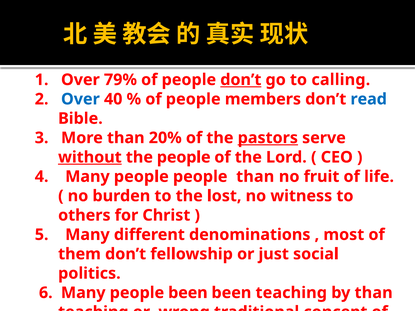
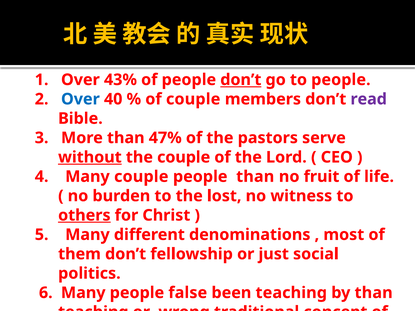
79%: 79% -> 43%
to calling: calling -> people
people at (193, 99): people -> couple
read colour: blue -> purple
20%: 20% -> 47%
pastors underline: present -> none
the people: people -> couple
4 Many people: people -> couple
others underline: none -> present
people been: been -> false
